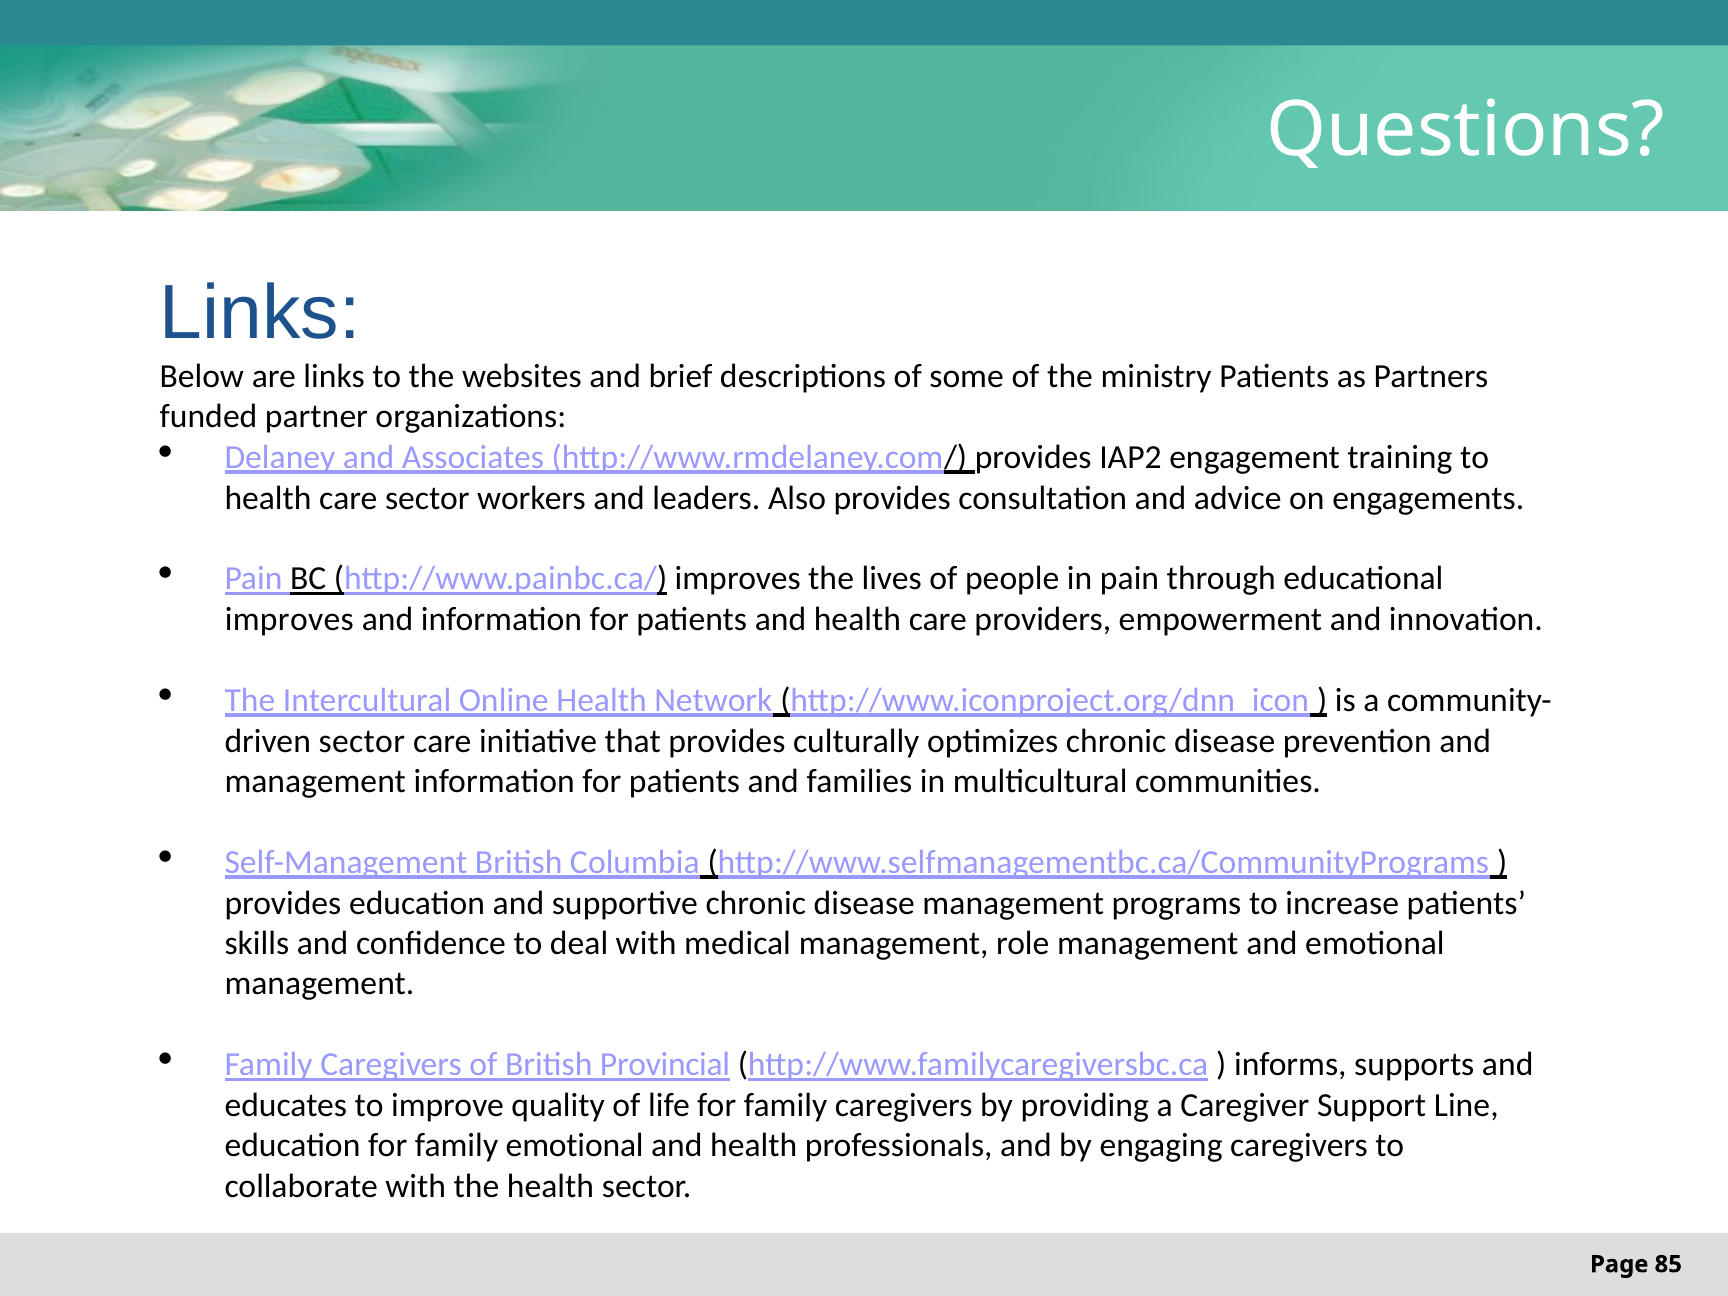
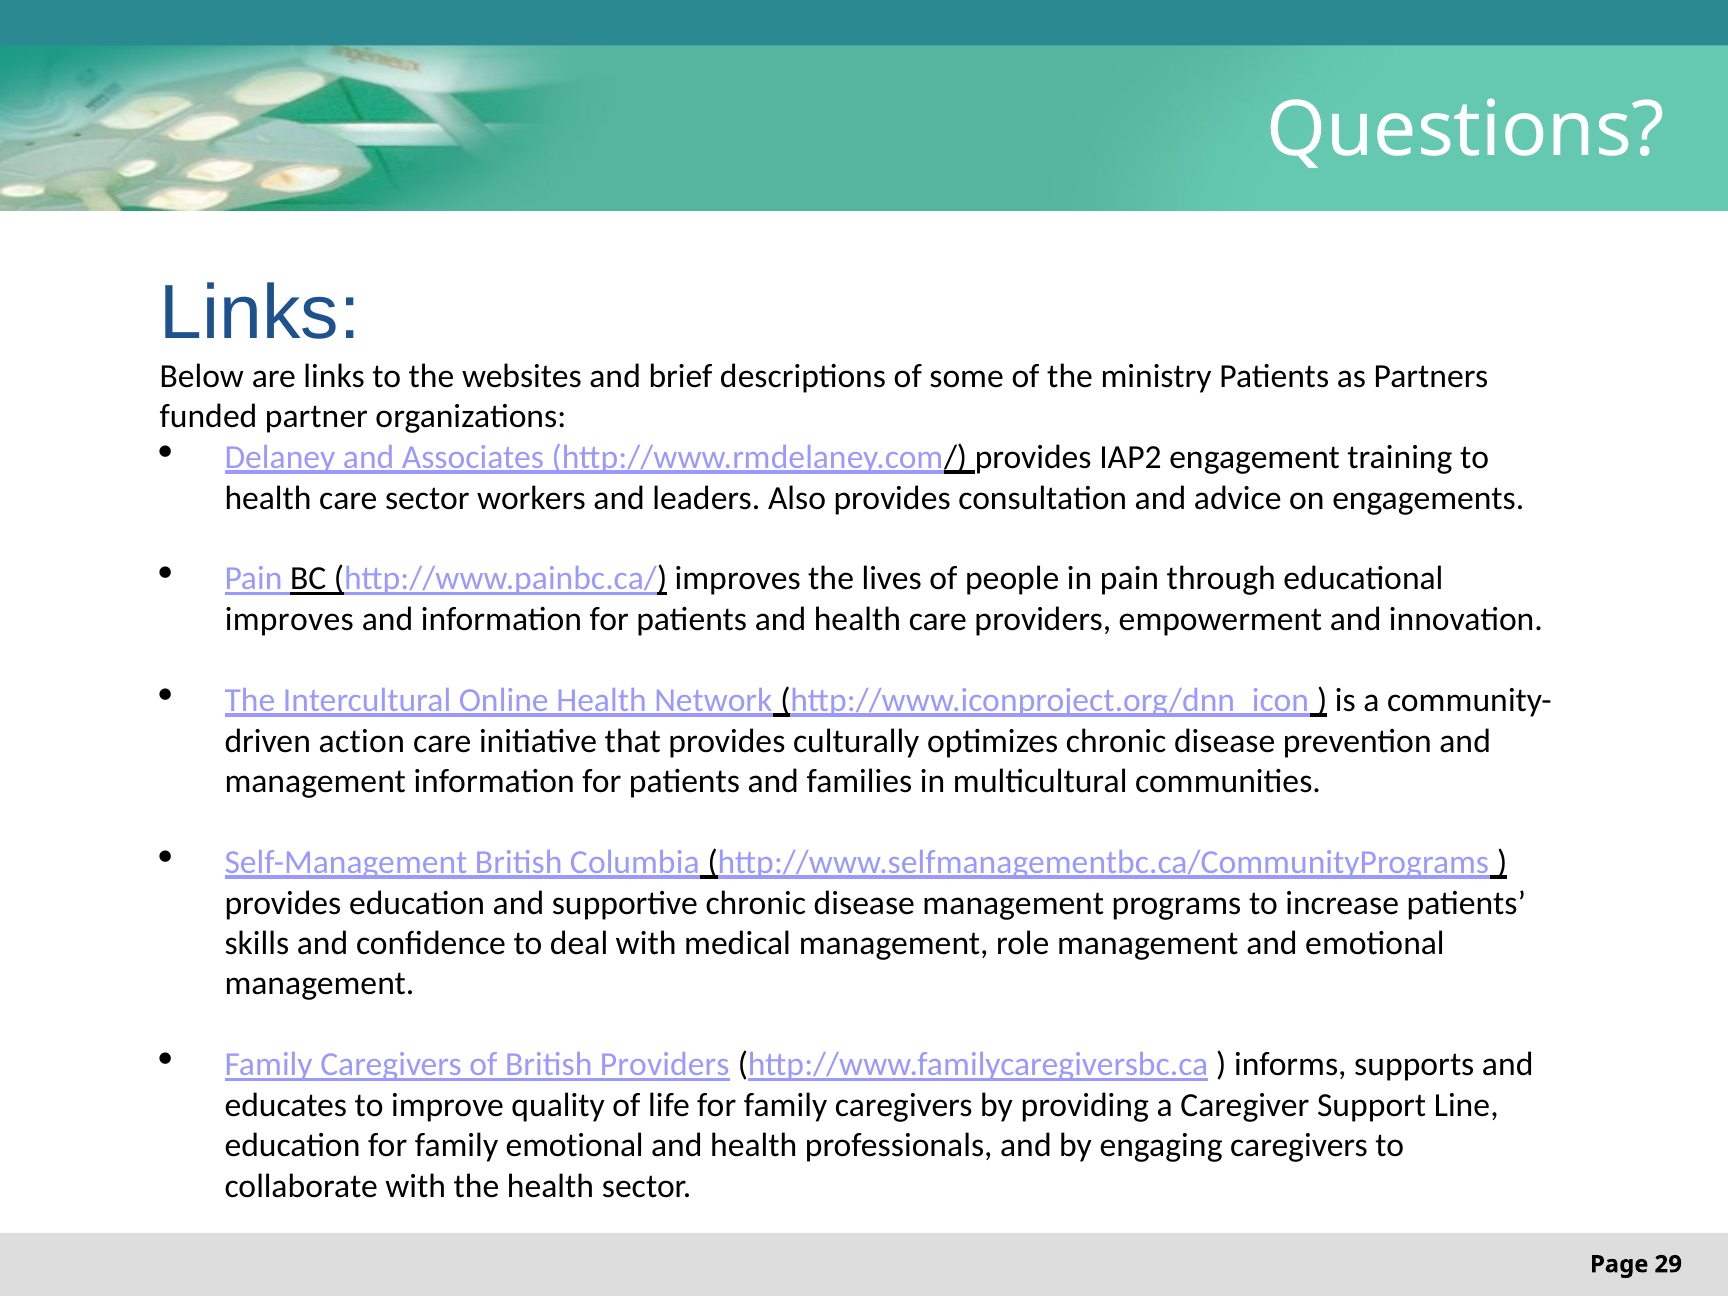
sector at (362, 741): sector -> action
British Provincial: Provincial -> Providers
85: 85 -> 29
